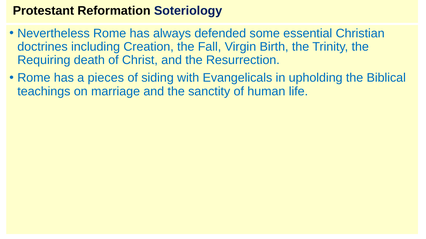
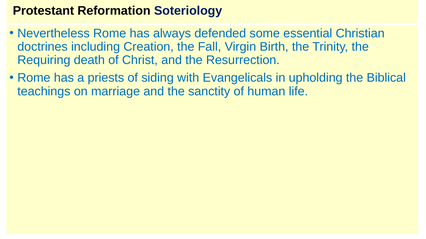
pieces: pieces -> priests
